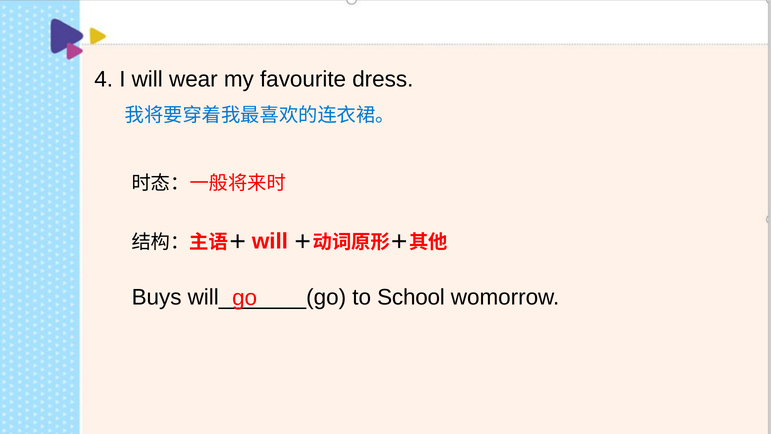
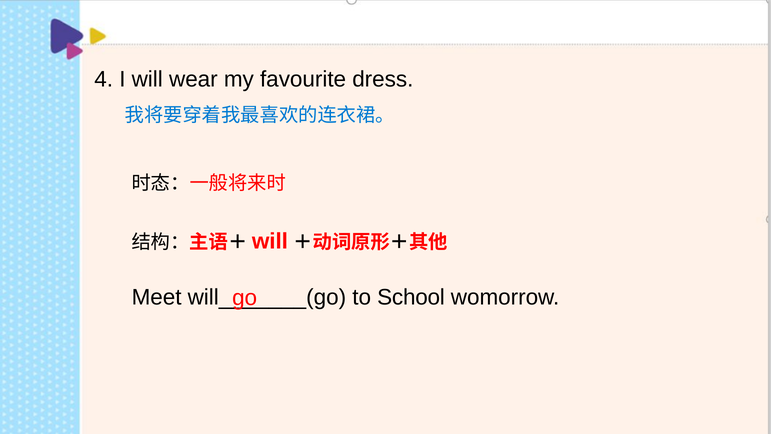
Buys: Buys -> Meet
